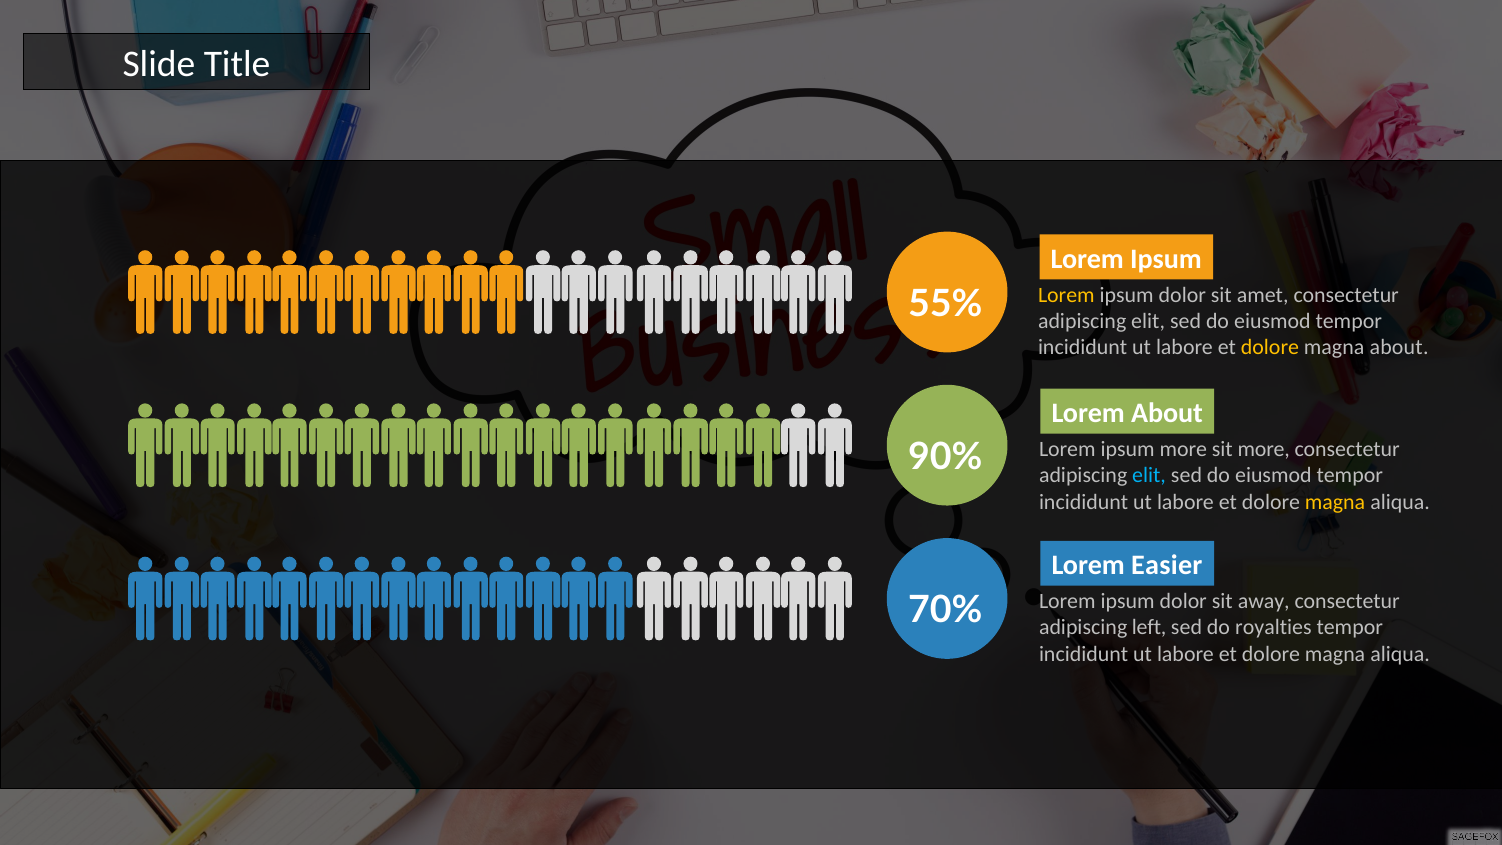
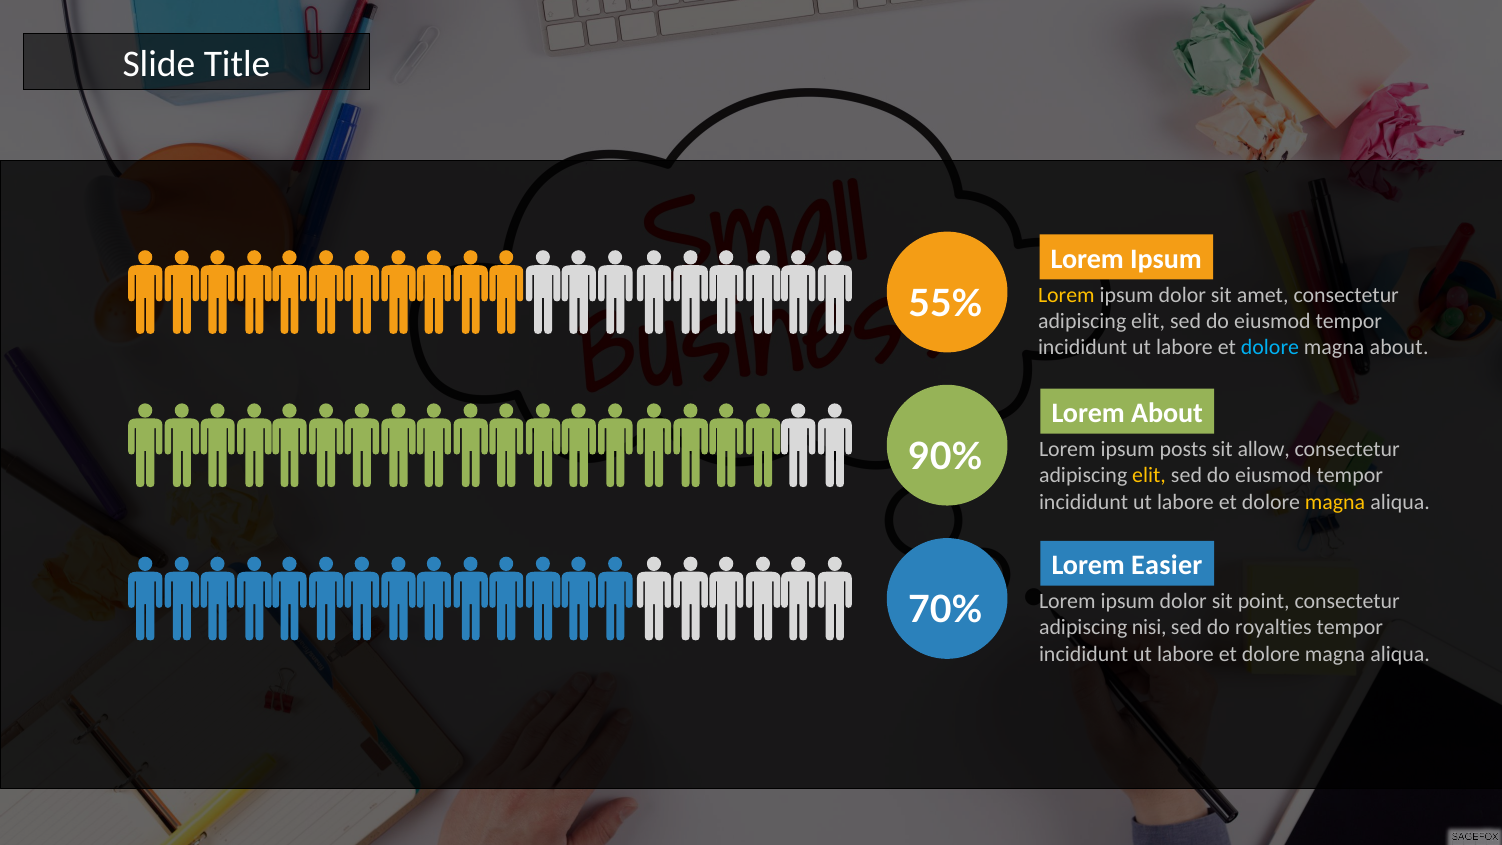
dolore at (1270, 348) colour: yellow -> light blue
ipsum more: more -> posts
sit more: more -> allow
elit at (1149, 475) colour: light blue -> yellow
away: away -> point
left: left -> nisi
